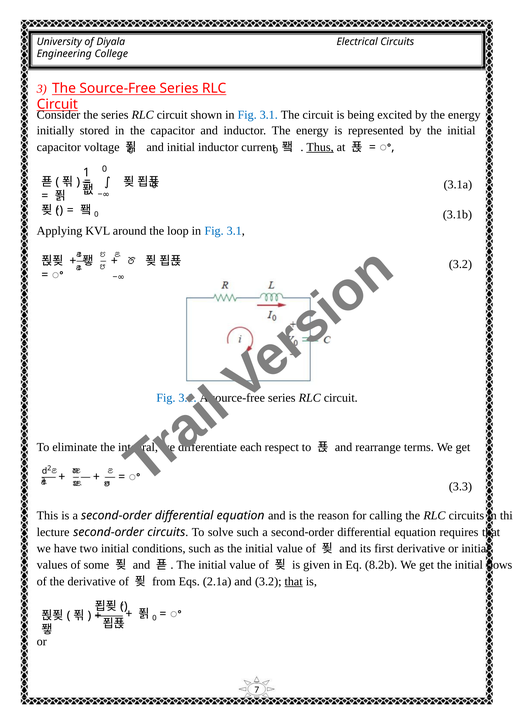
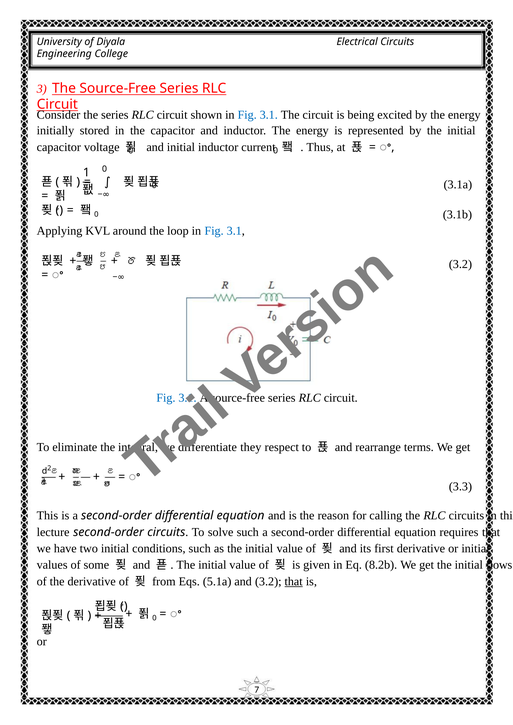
Thus underline: present -> none
each: each -> they
2.1a: 2.1a -> 5.1a
